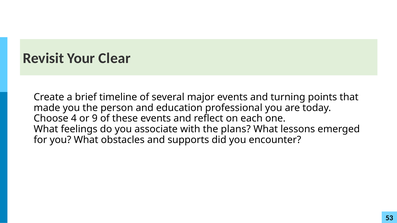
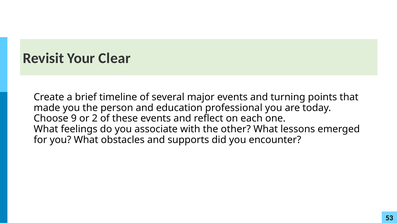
4: 4 -> 9
9: 9 -> 2
plans: plans -> other
